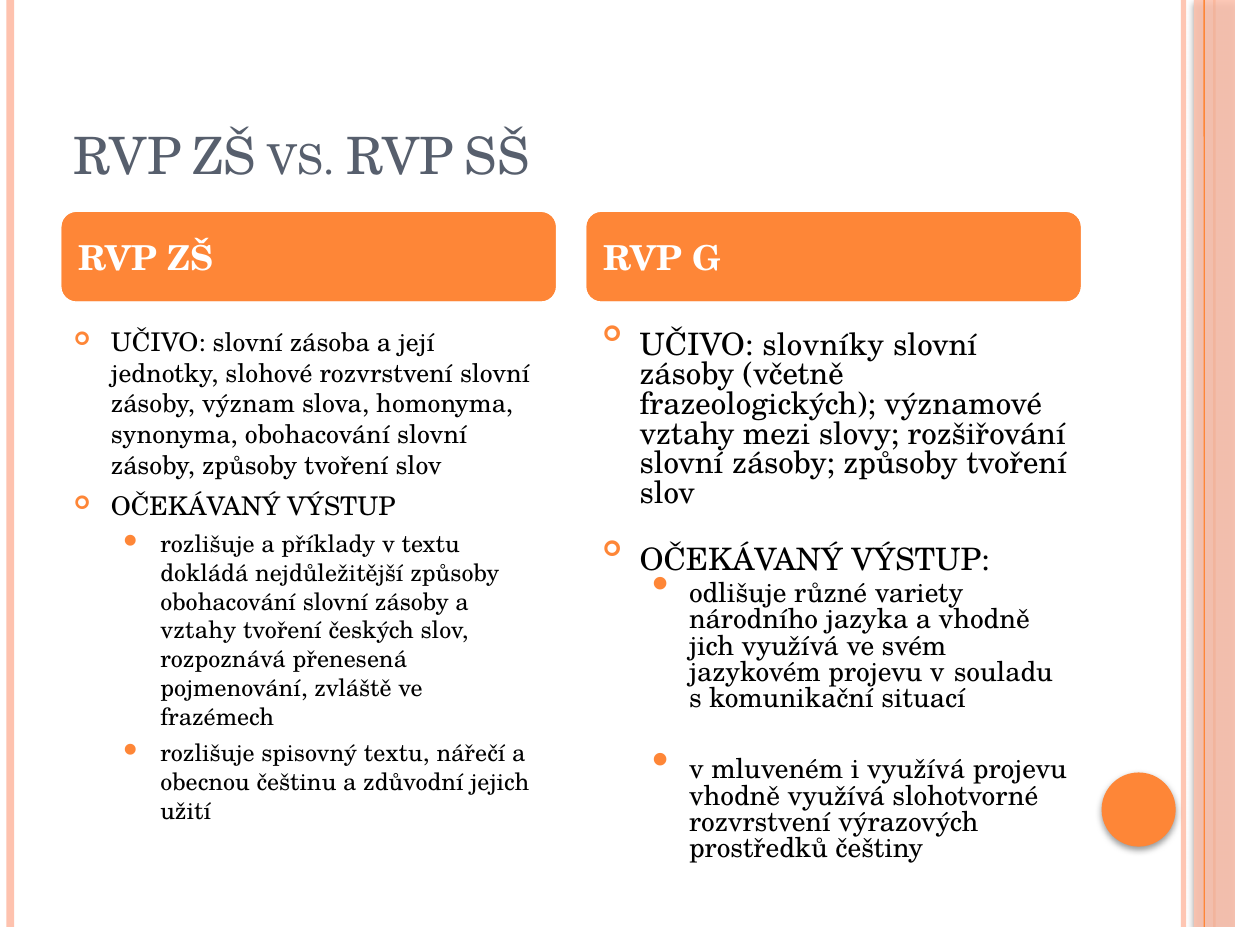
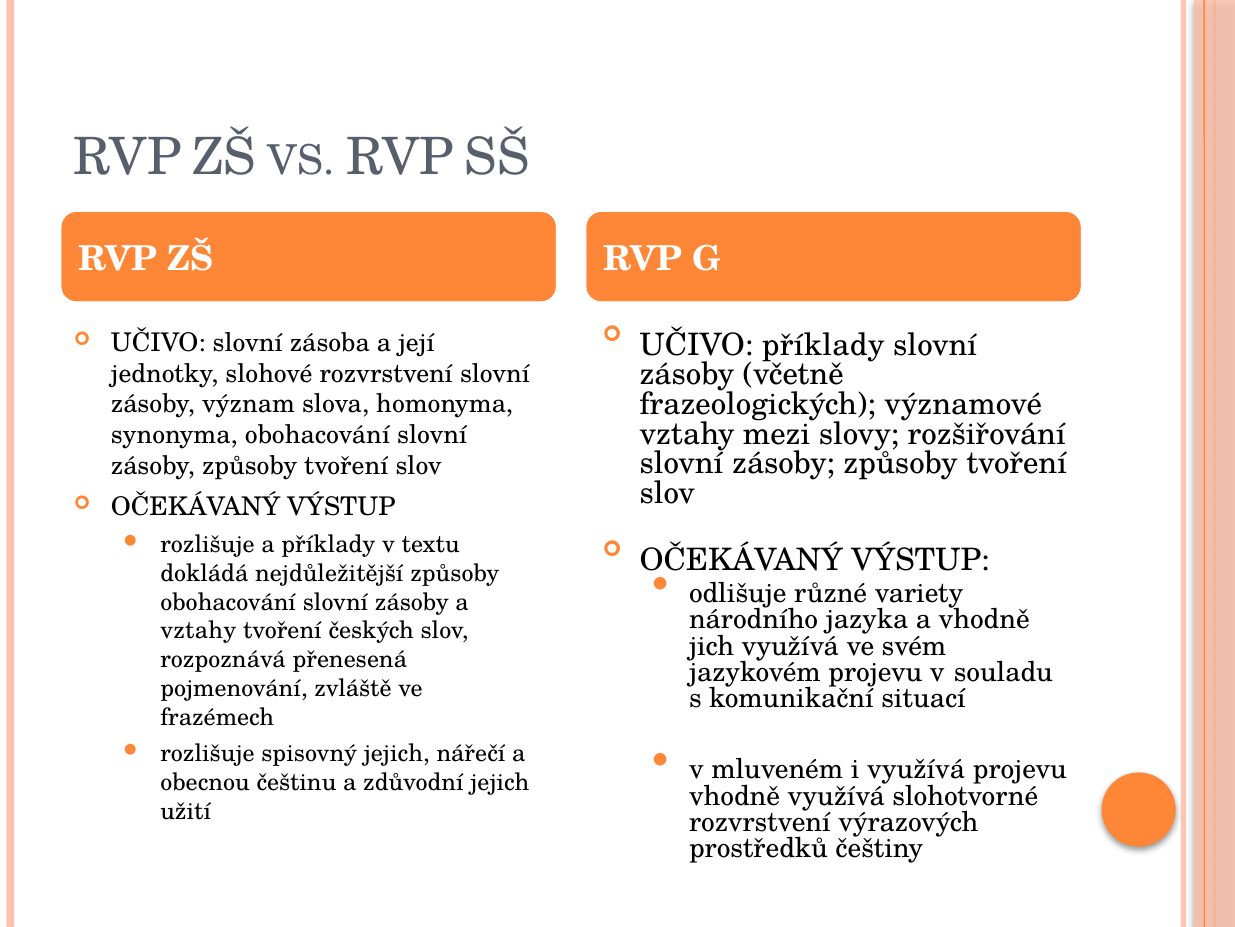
UČIVO slovníky: slovníky -> příklady
spisovný textu: textu -> jejich
